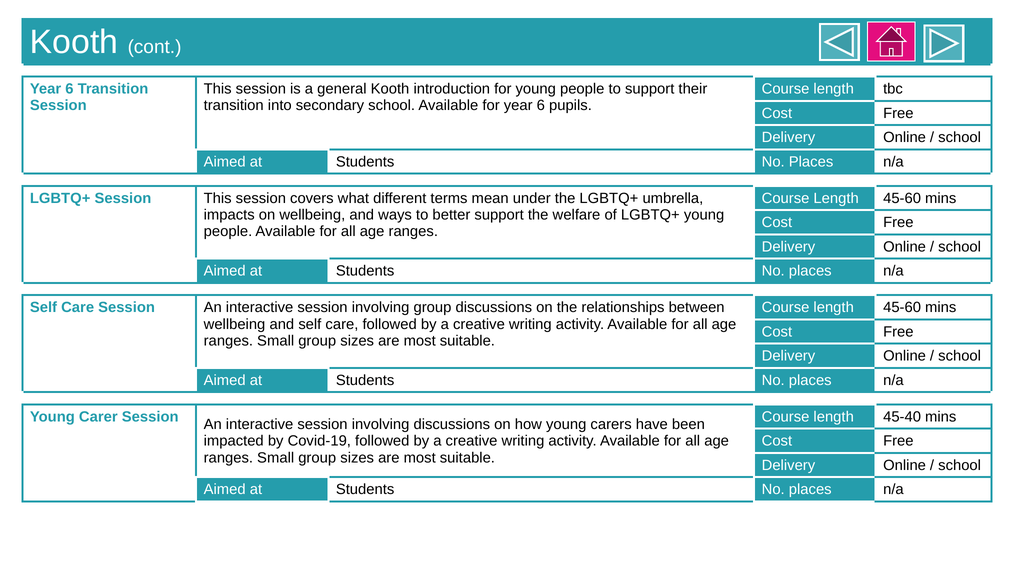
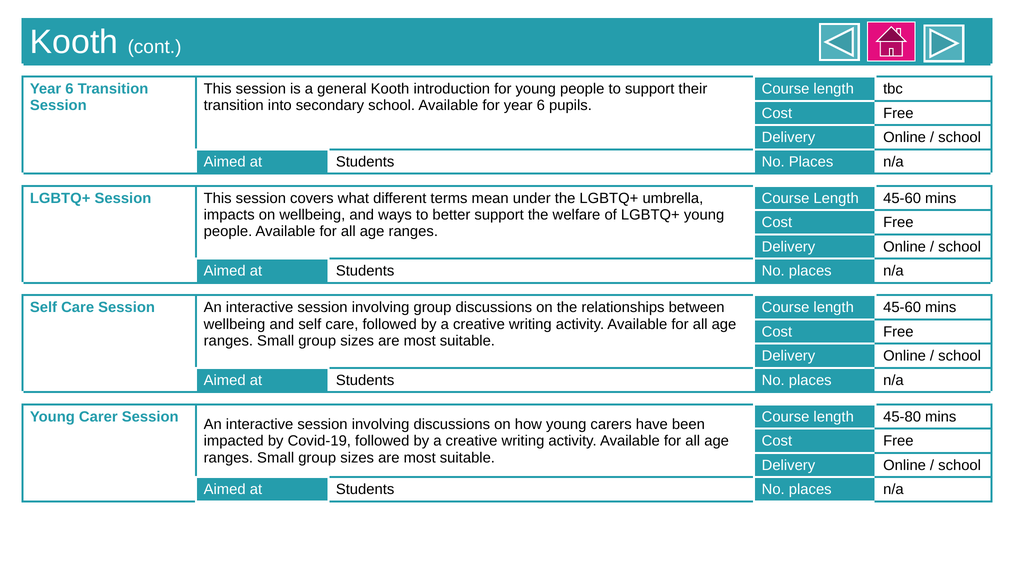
45-40: 45-40 -> 45-80
